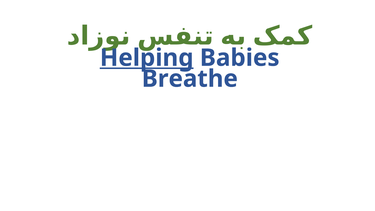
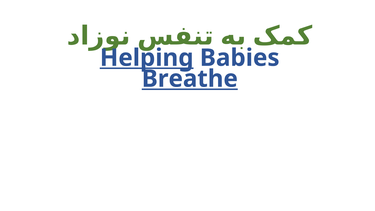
Breathe underline: none -> present
